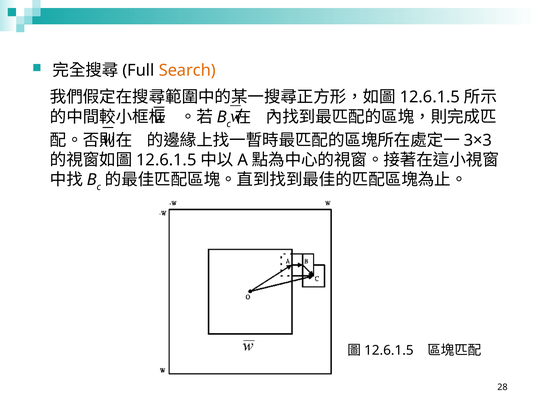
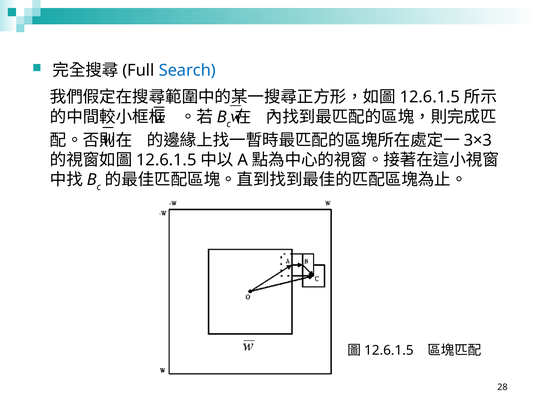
Search colour: orange -> blue
